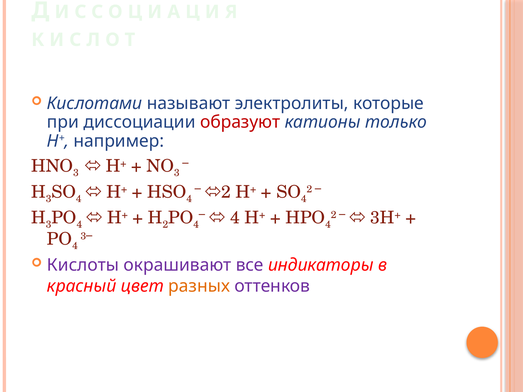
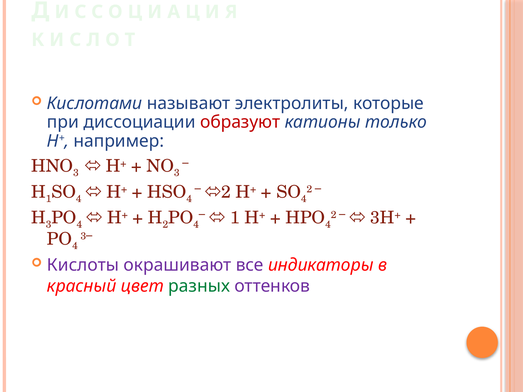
3 at (49, 199): 3 -> 1
4 at (235, 218): 4 -> 1
разных colour: orange -> green
